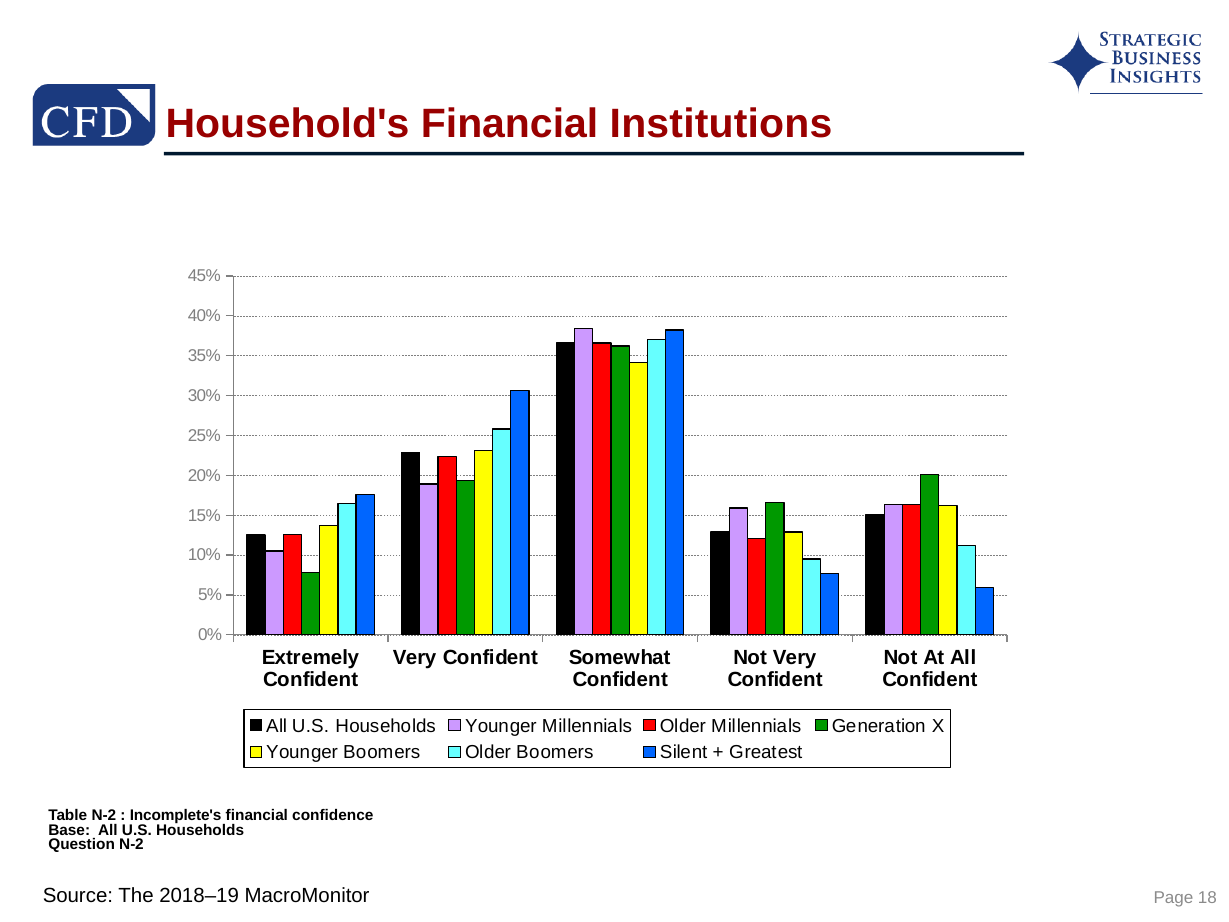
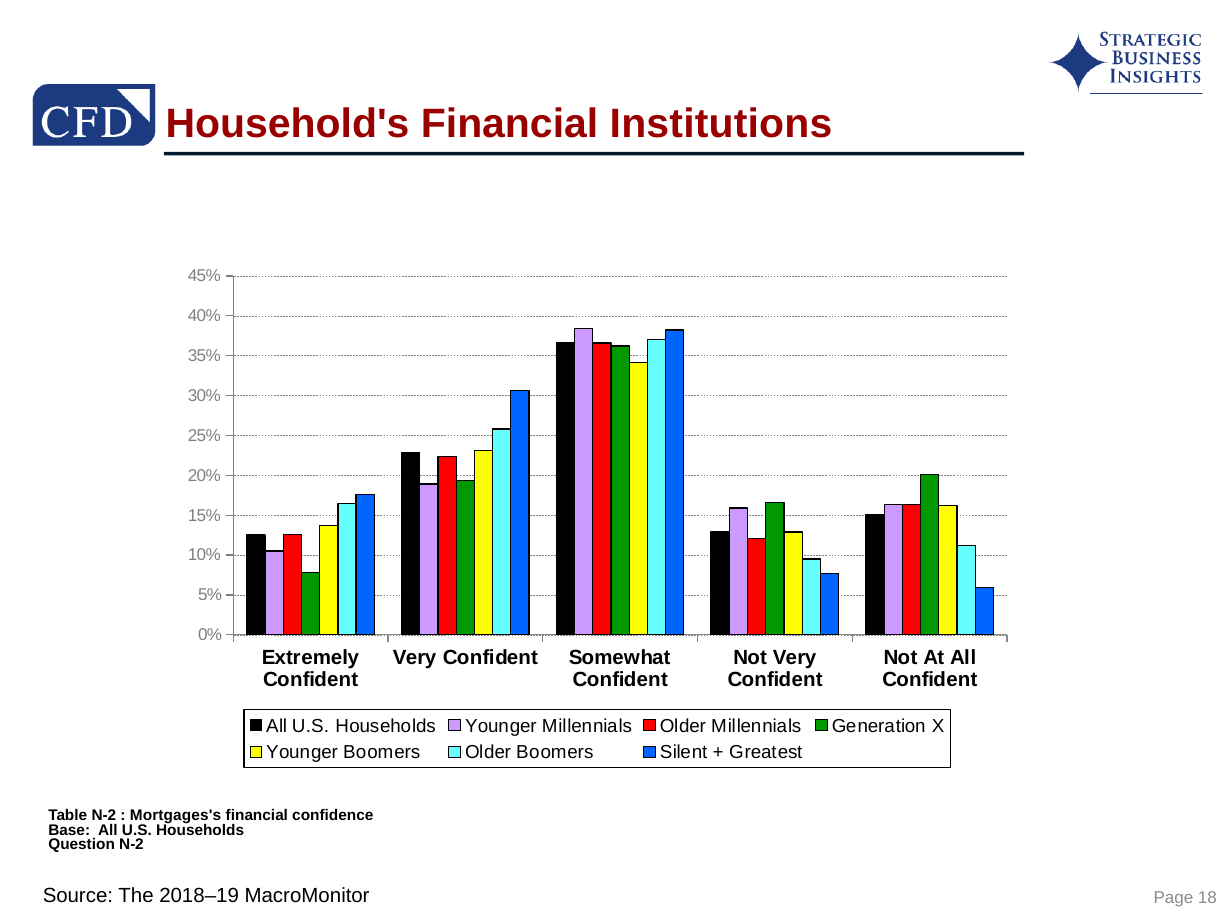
Incomplete's: Incomplete's -> Mortgages's
